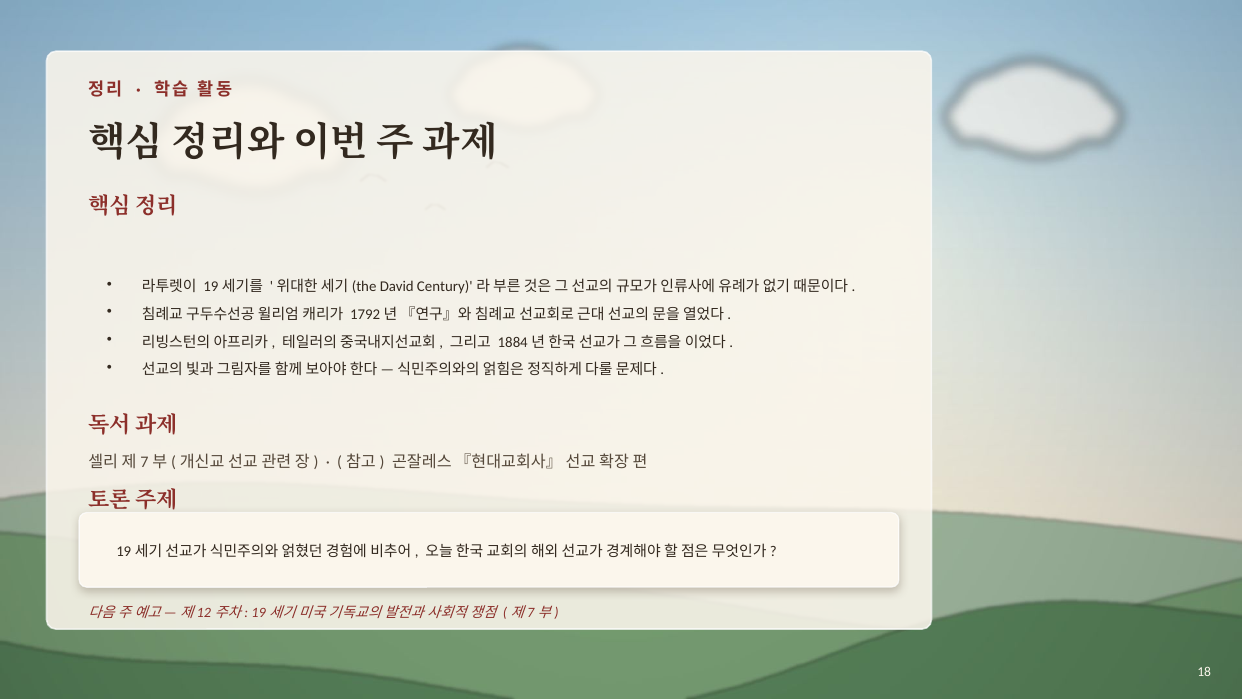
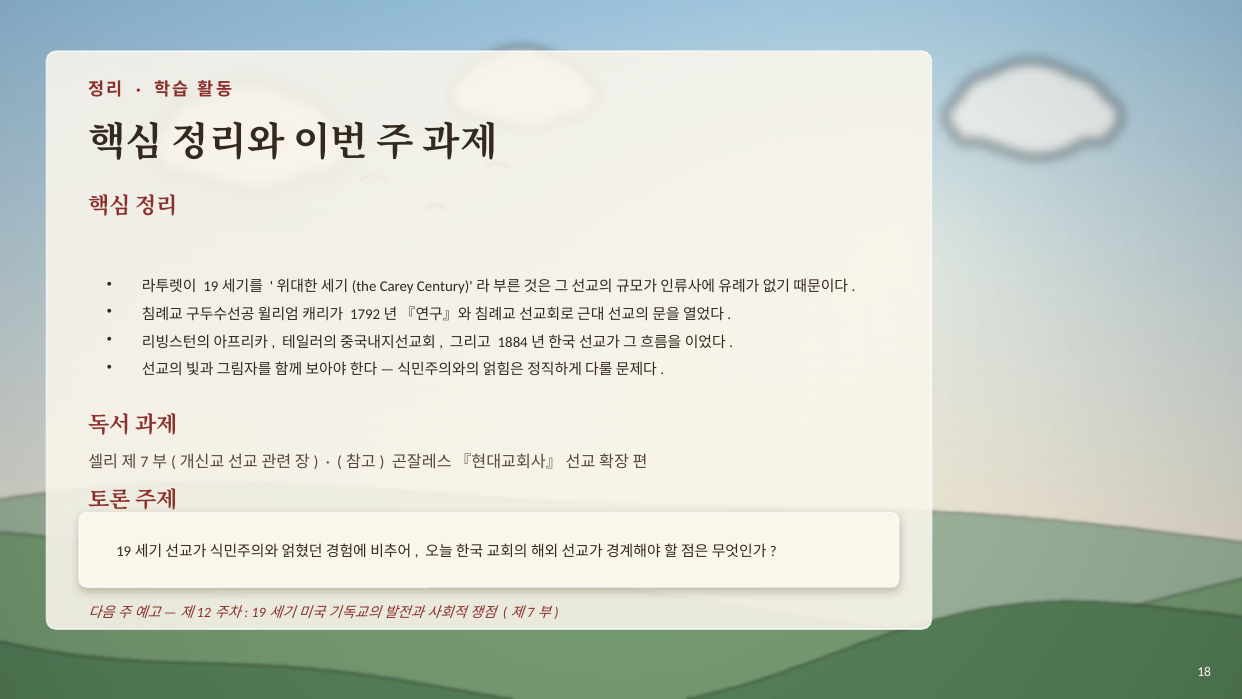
David: David -> Carey
